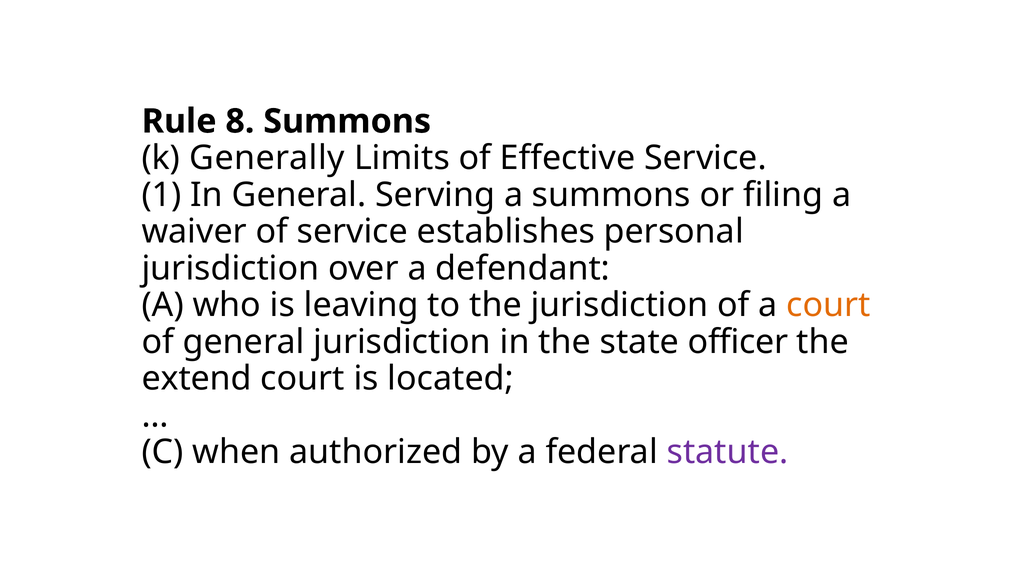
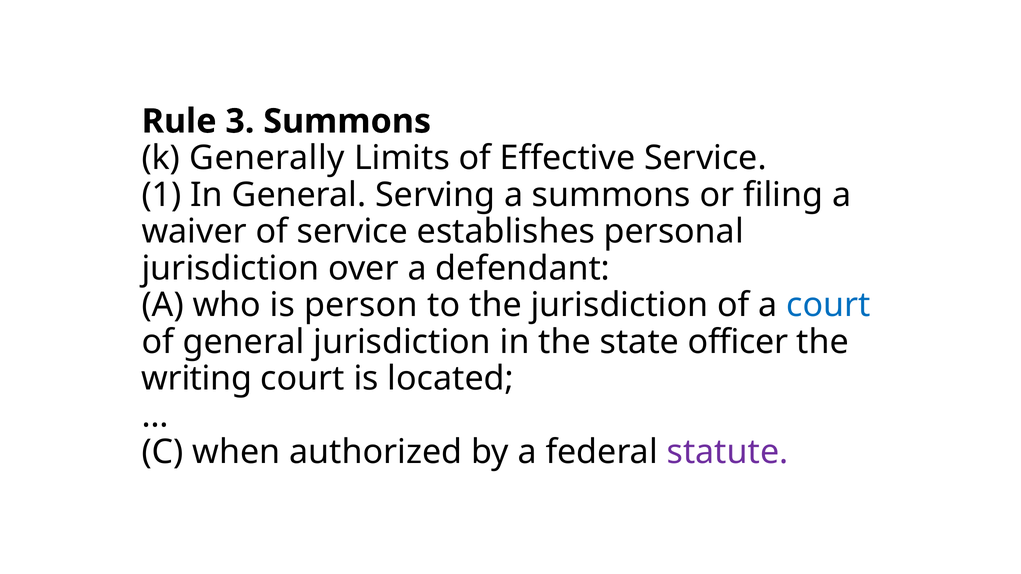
8: 8 -> 3
leaving: leaving -> person
court at (828, 305) colour: orange -> blue
extend: extend -> writing
